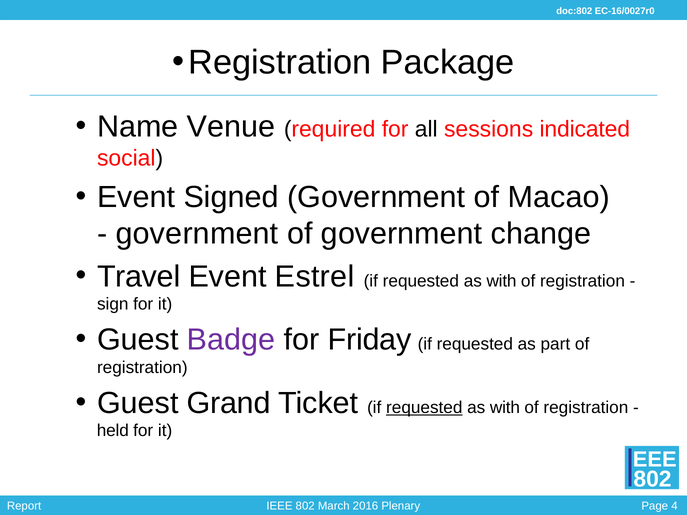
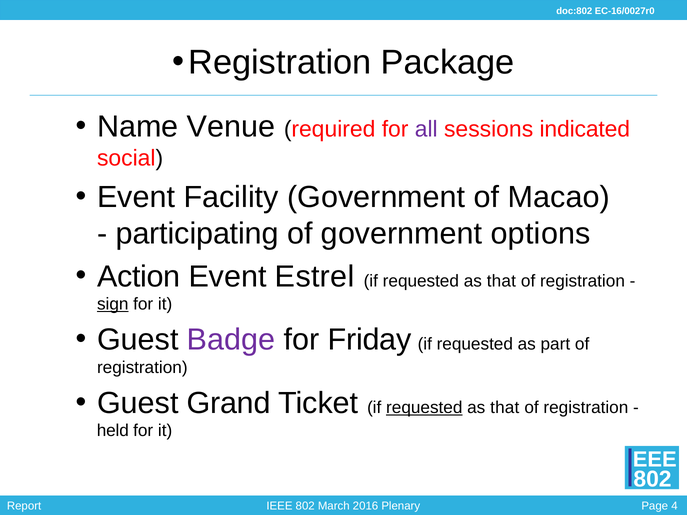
all colour: black -> purple
Signed: Signed -> Facility
government at (197, 234): government -> participating
change: change -> options
Travel: Travel -> Action
with at (502, 281): with -> that
sign underline: none -> present
with at (505, 408): with -> that
